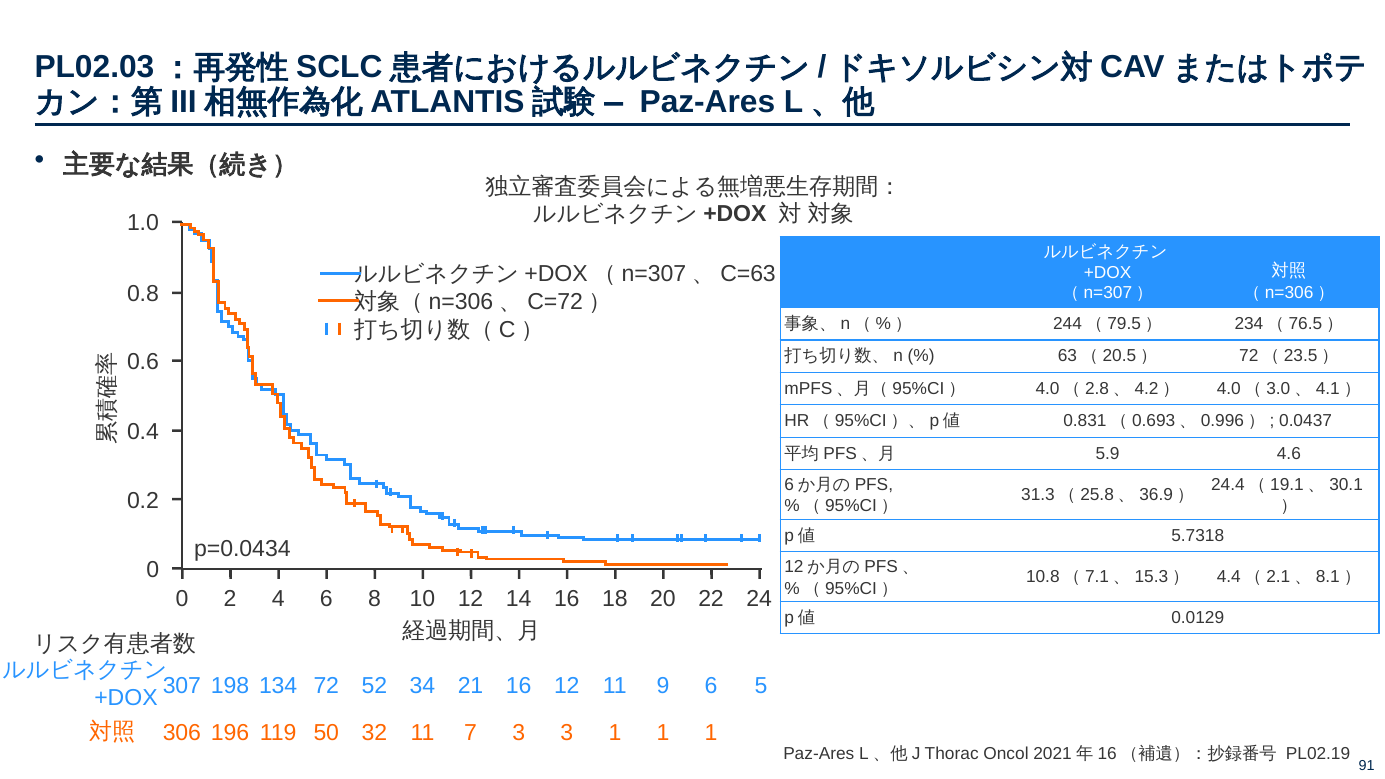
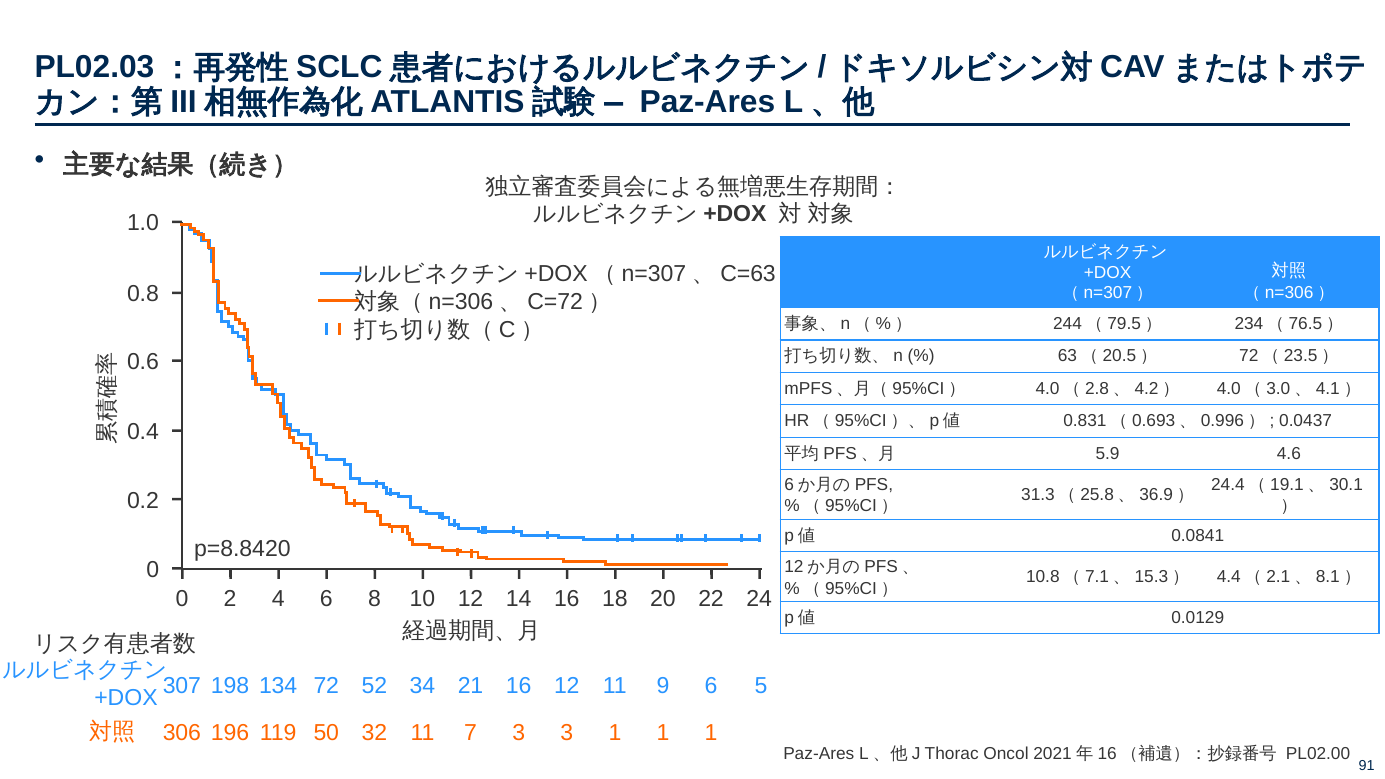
5.7318: 5.7318 -> 0.0841
p=0.0434: p=0.0434 -> p=8.8420
PL02.19: PL02.19 -> PL02.00
